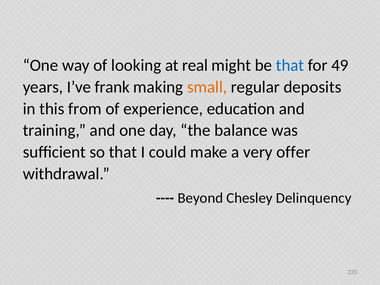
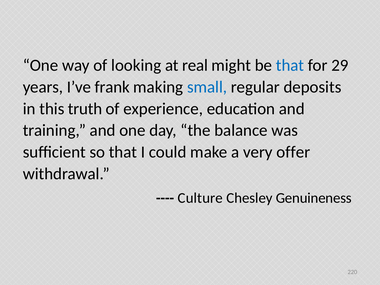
49: 49 -> 29
small colour: orange -> blue
from: from -> truth
Beyond: Beyond -> Culture
Delinquency: Delinquency -> Genuineness
